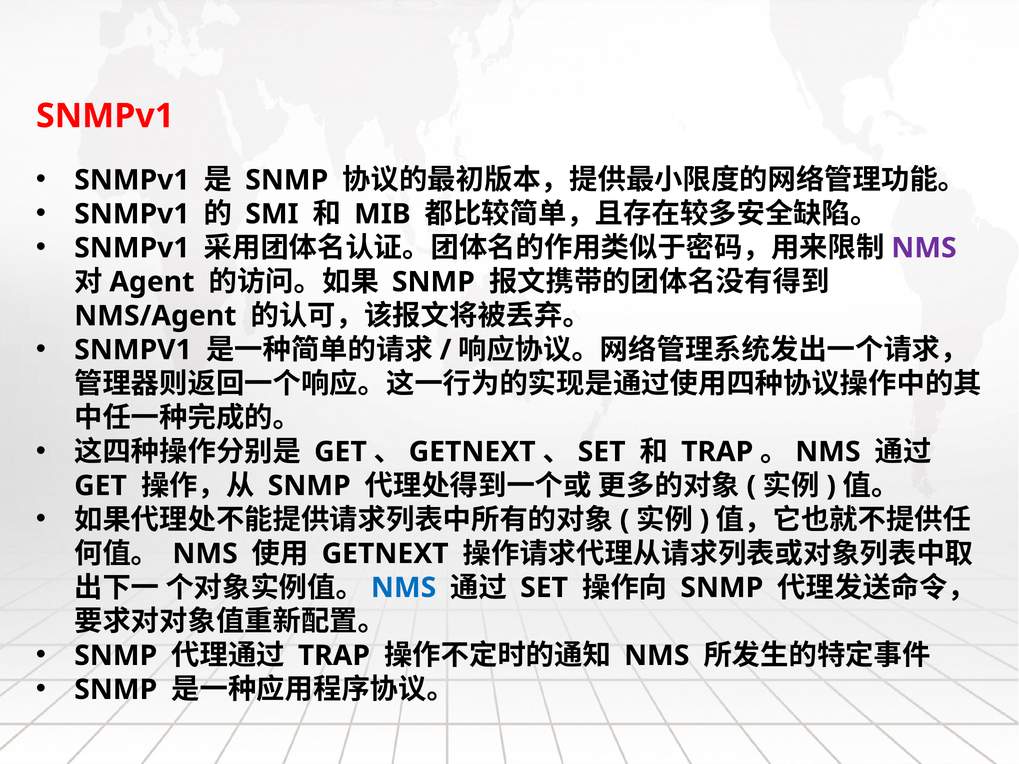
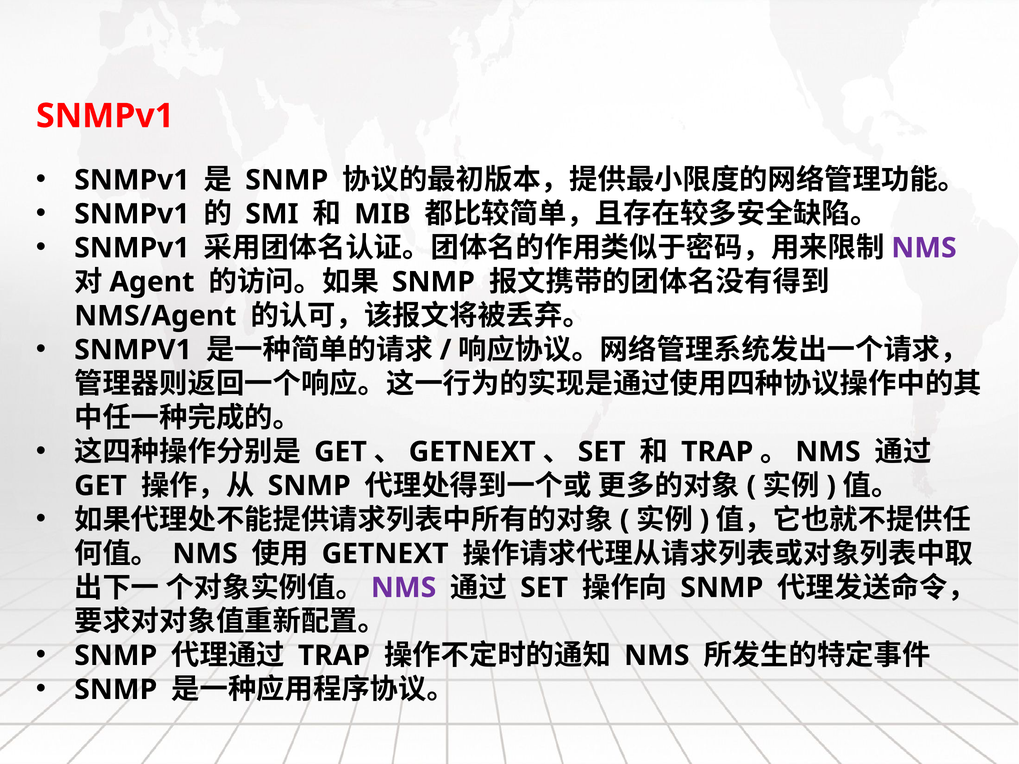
NMS at (404, 588) colour: blue -> purple
